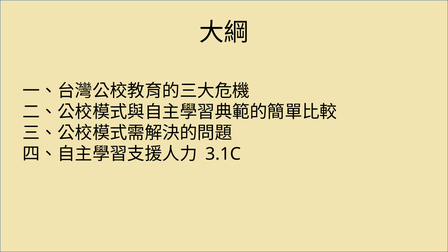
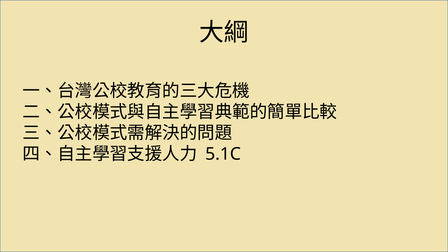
3.1C: 3.1C -> 5.1C
